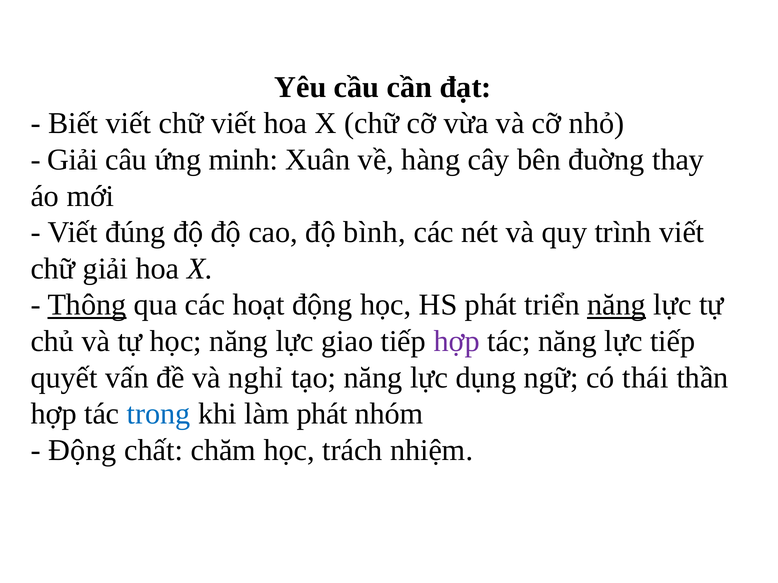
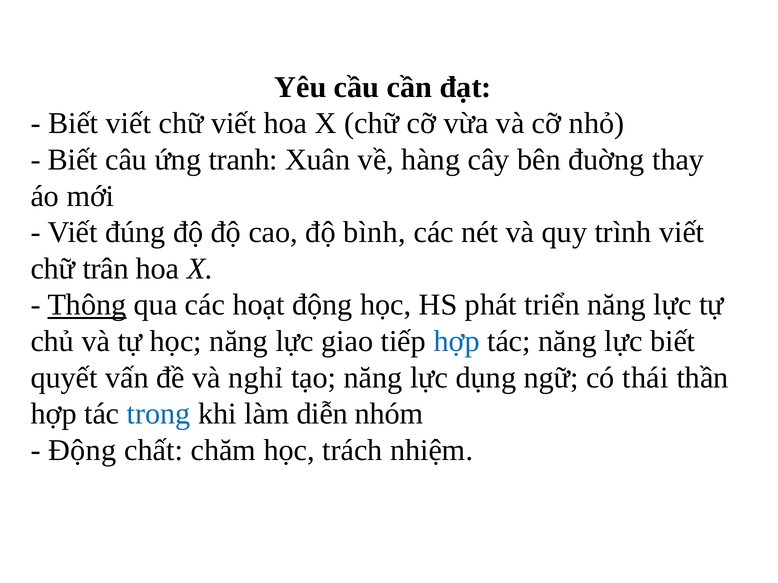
Giải at (73, 160): Giải -> Biết
minh: minh -> tranh
chữ giải: giải -> trân
năng at (617, 305) underline: present -> none
hợp at (457, 342) colour: purple -> blue
lực tiếp: tiếp -> biết
làm phát: phát -> diễn
